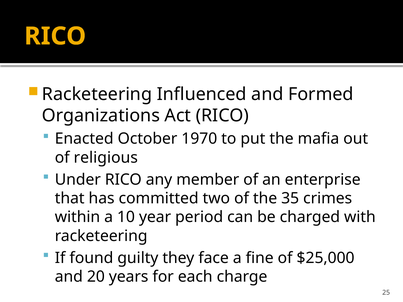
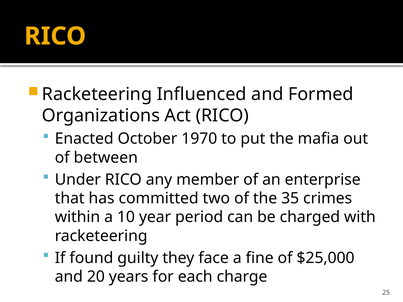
religious: religious -> between
